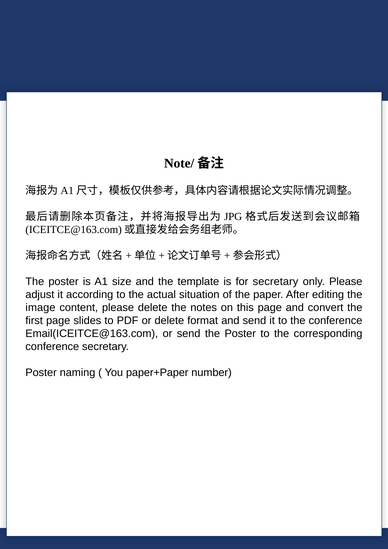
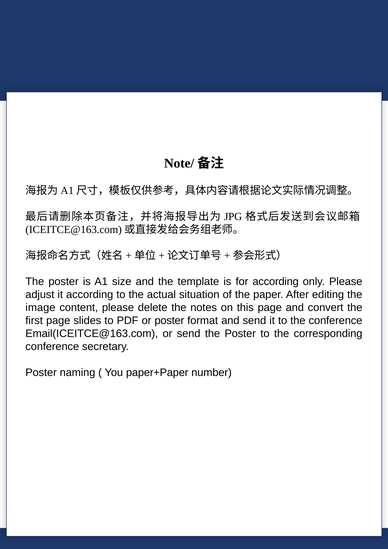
for secretary: secretary -> according
or delete: delete -> poster
